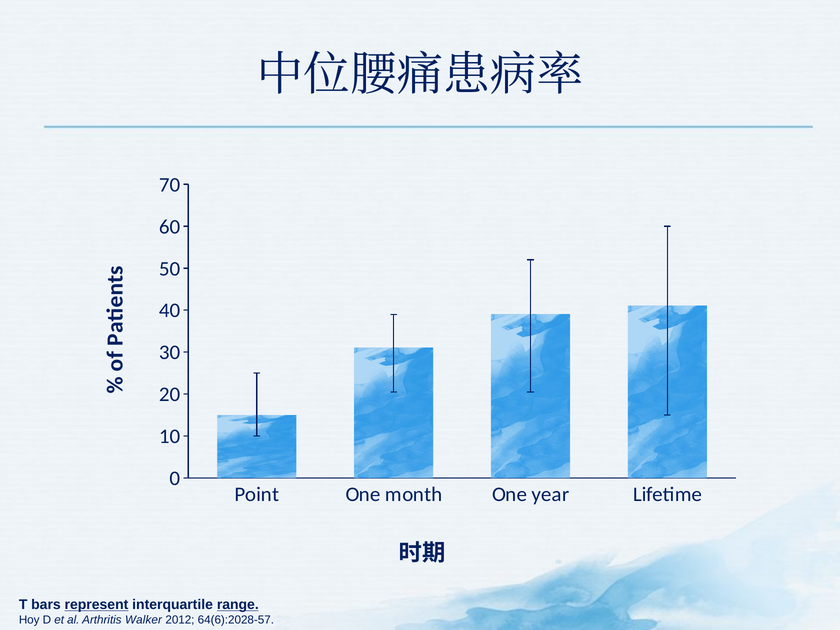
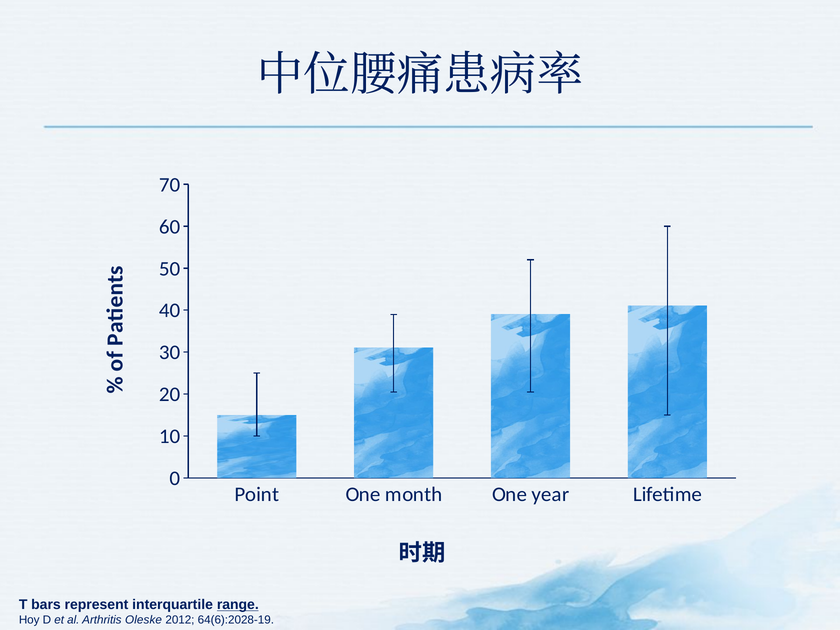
represent underline: present -> none
Walker: Walker -> Oleske
64(6):2028-57: 64(6):2028-57 -> 64(6):2028-19
